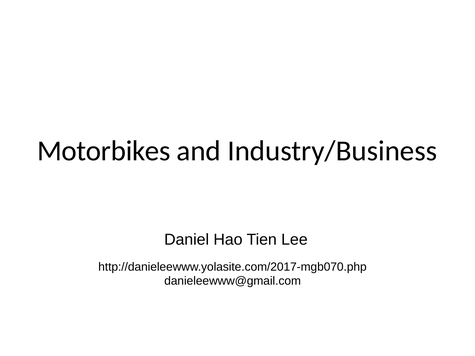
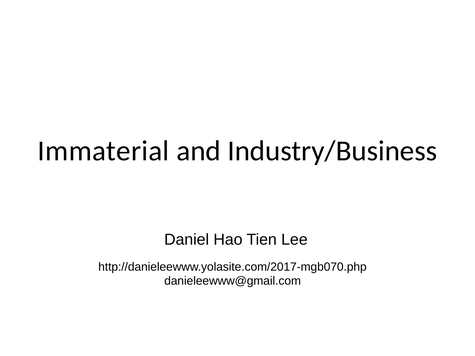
Motorbikes: Motorbikes -> Immaterial
